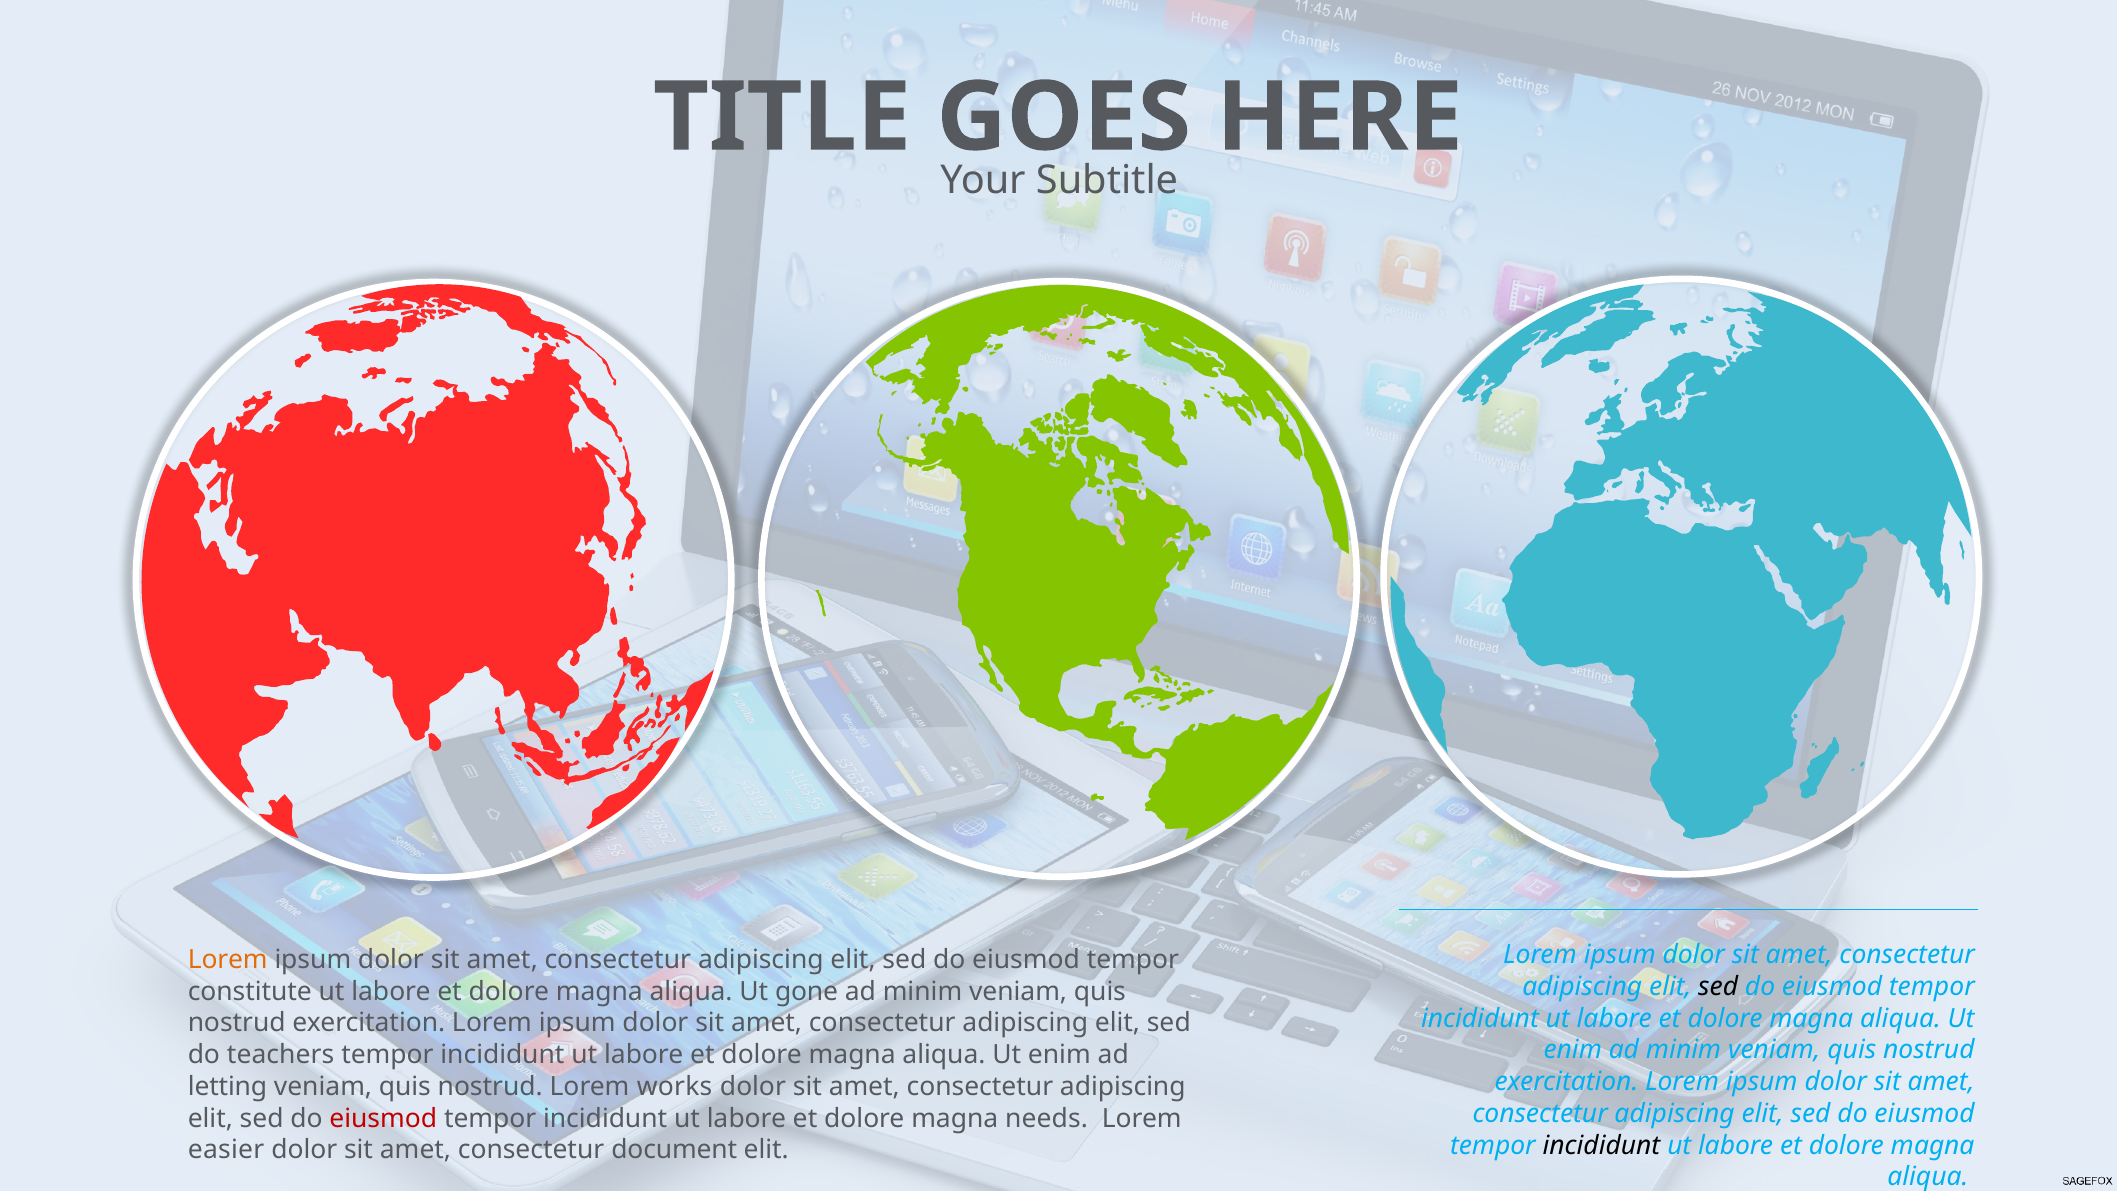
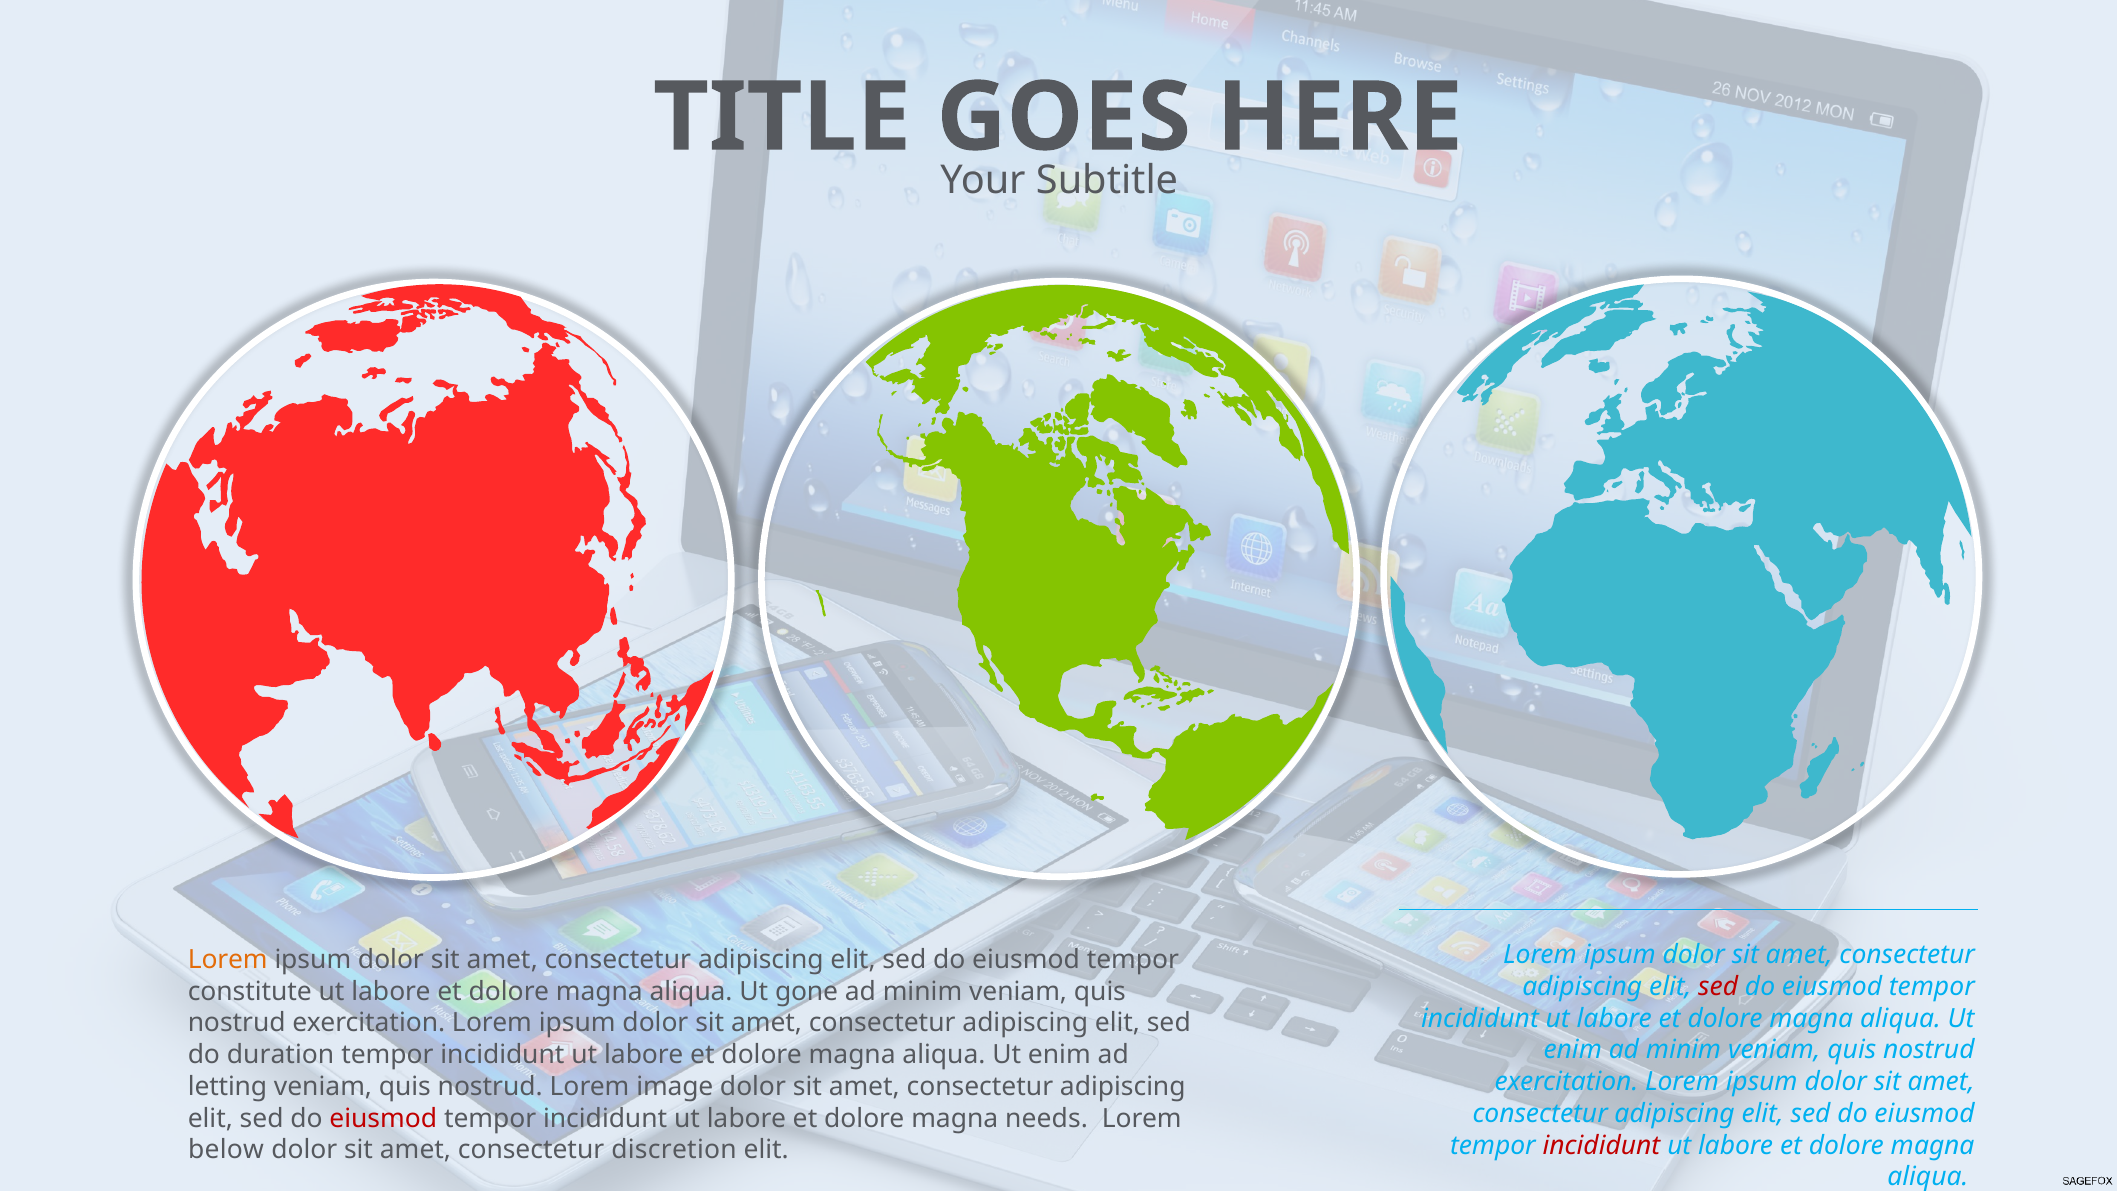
sed at (1718, 986) colour: black -> red
teachers: teachers -> duration
works: works -> image
incididunt at (1601, 1145) colour: black -> red
easier: easier -> below
document: document -> discretion
